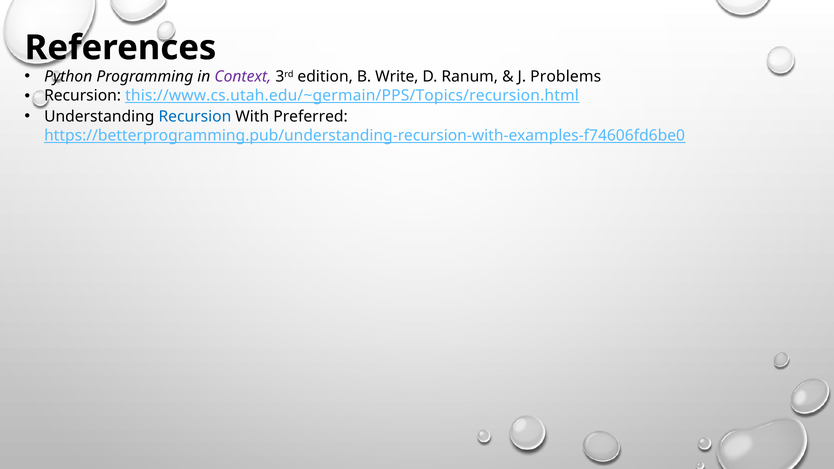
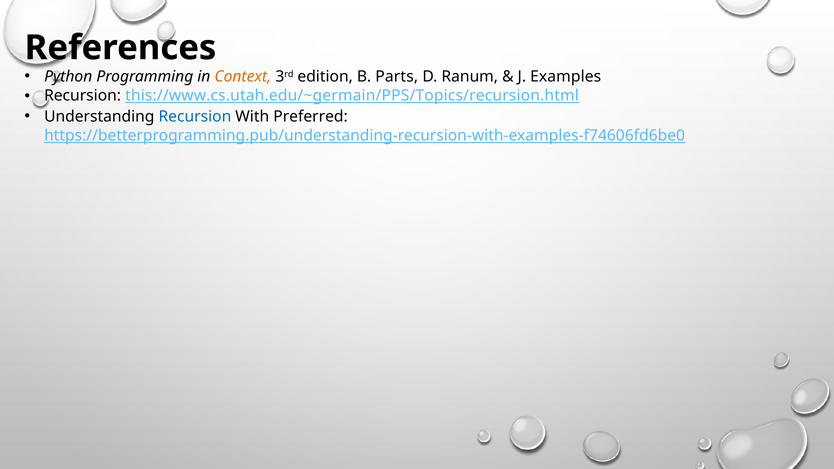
Context colour: purple -> orange
Write: Write -> Parts
Problems: Problems -> Examples
